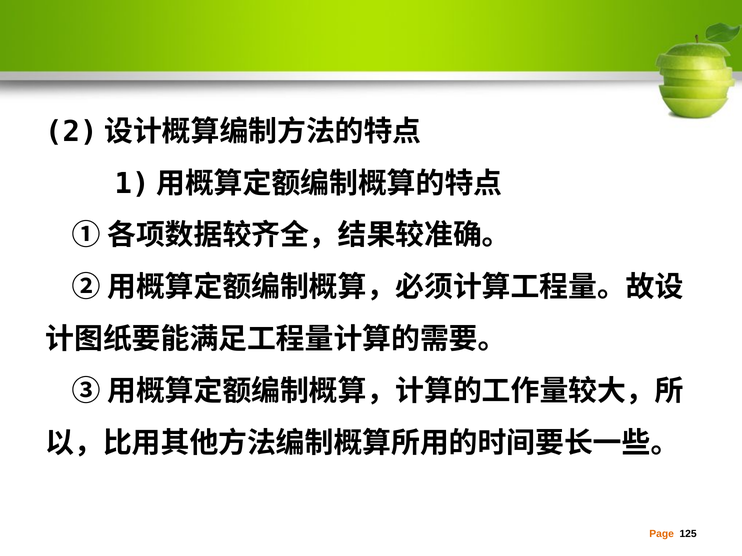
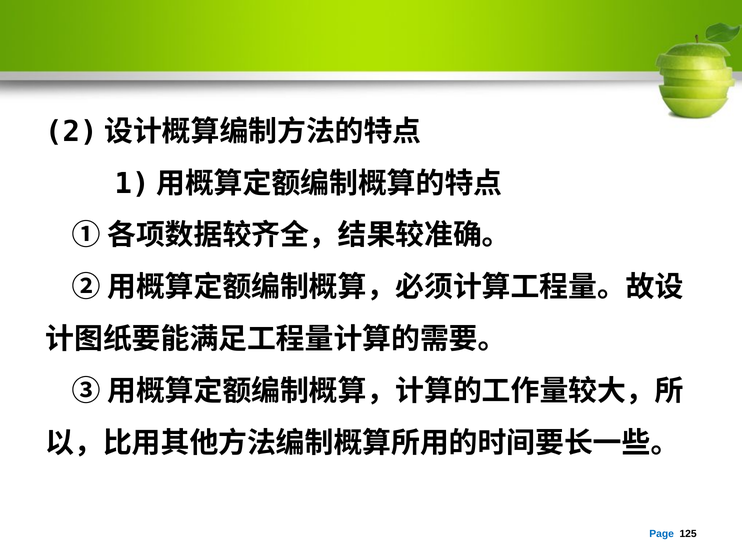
Page colour: orange -> blue
